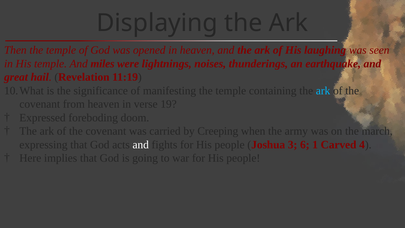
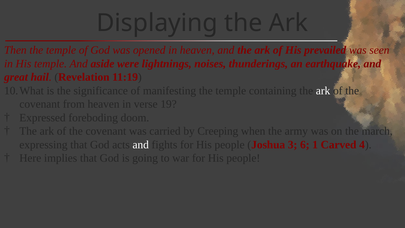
laughing: laughing -> prevailed
miles: miles -> aside
ark at (323, 91) colour: light blue -> white
